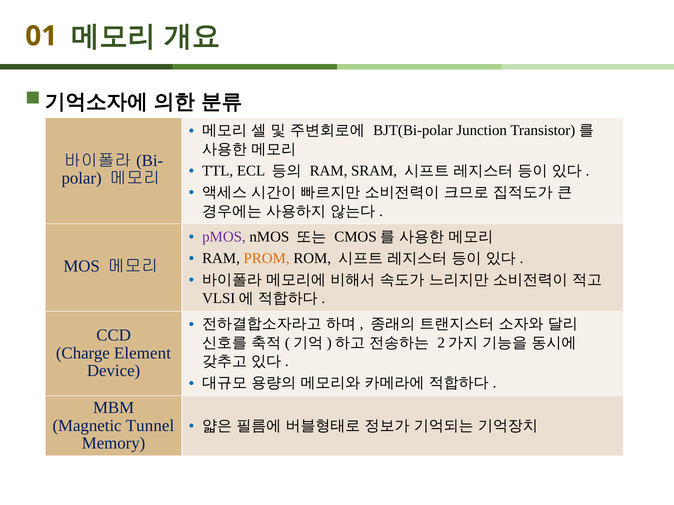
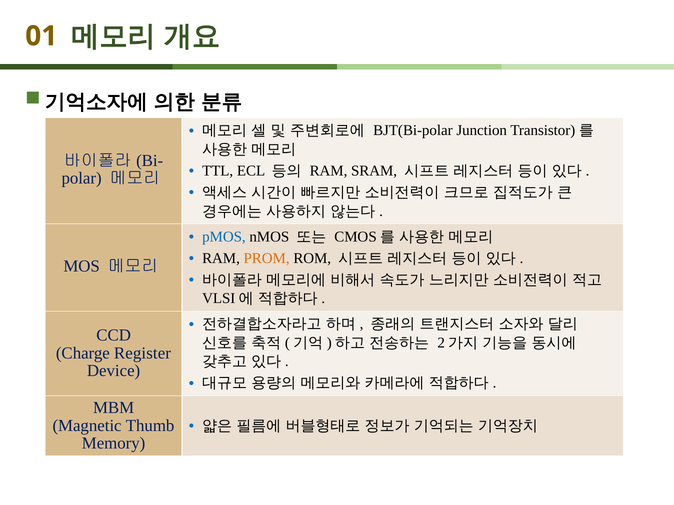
pMOS colour: purple -> blue
Element: Element -> Register
Tunnel: Tunnel -> Thumb
